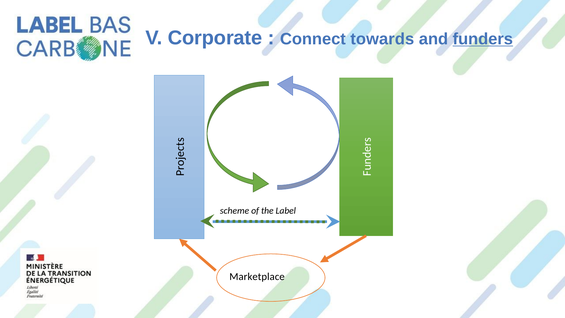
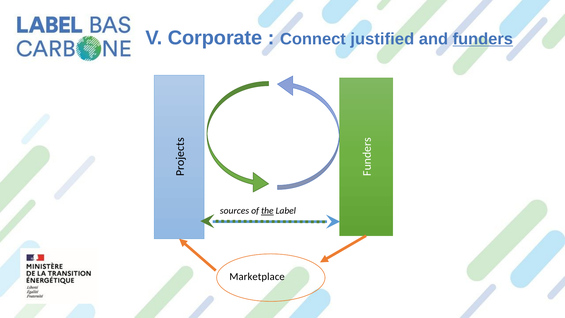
towards: towards -> justified
scheme: scheme -> sources
the underline: none -> present
